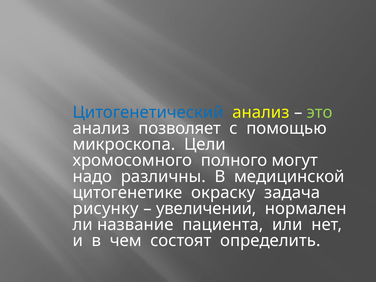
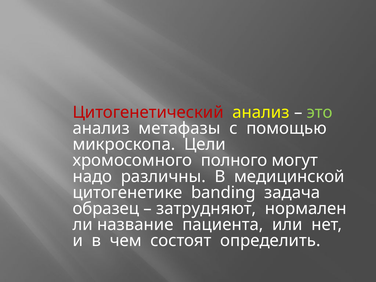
Цитогенетический colour: blue -> red
позволяет: позволяет -> метафазы
окраску: окраску -> banding
рисунку: рисунку -> образец
увеличении: увеличении -> затрудняют
